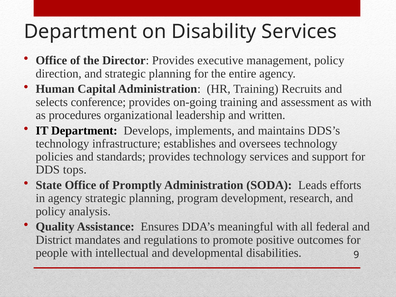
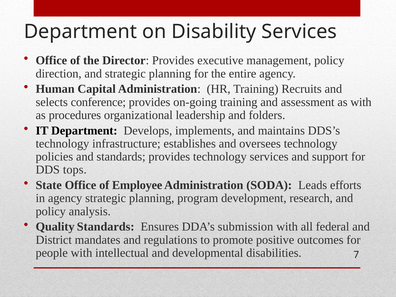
written: written -> folders
Promptly: Promptly -> Employee
Quality Assistance: Assistance -> Standards
meaningful: meaningful -> submission
9: 9 -> 7
